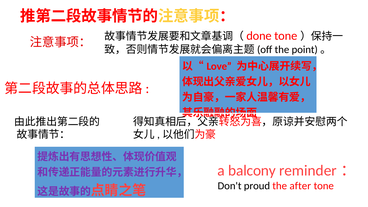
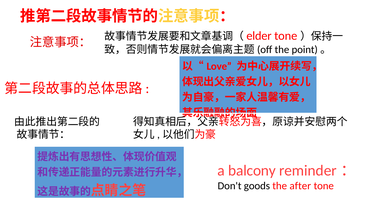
done: done -> elder
proud: proud -> goods
